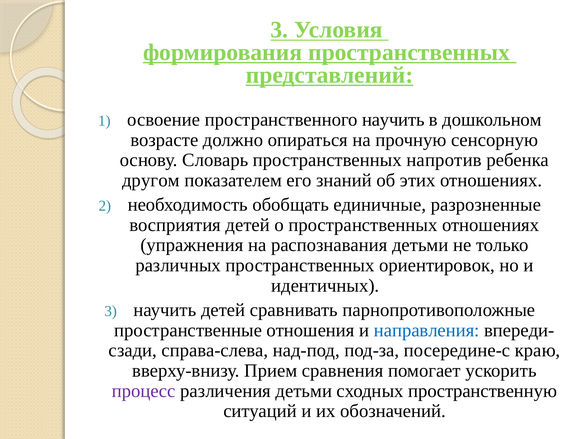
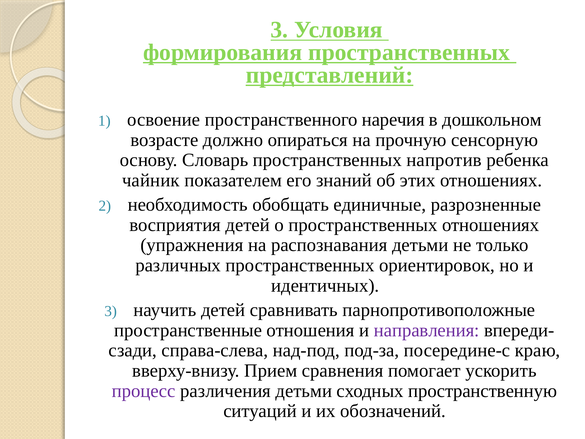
пространственного научить: научить -> наречия
другом: другом -> чайник
направления colour: blue -> purple
